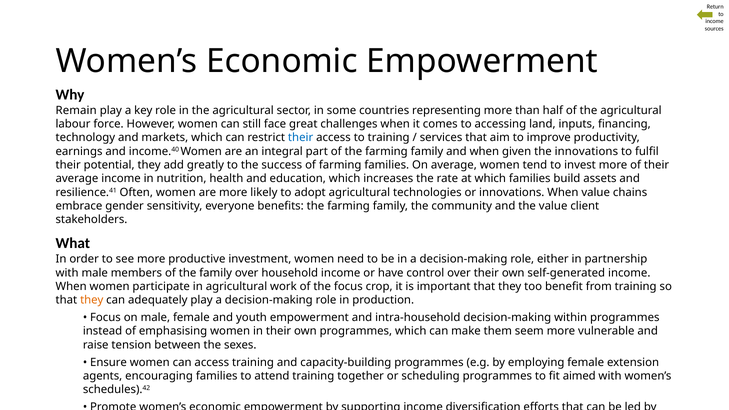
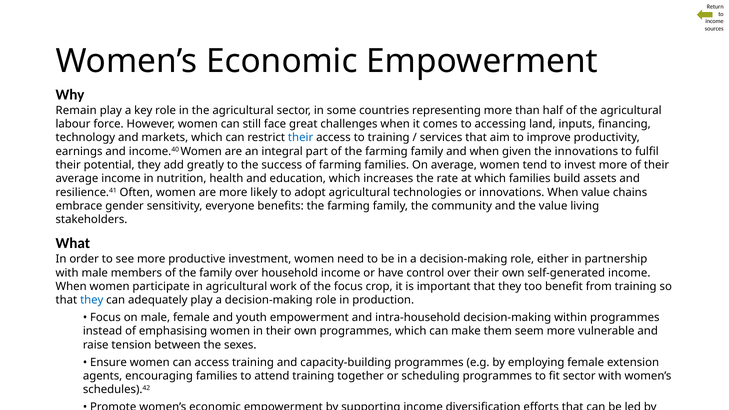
client: client -> living
they at (92, 300) colour: orange -> blue
fit aimed: aimed -> sector
